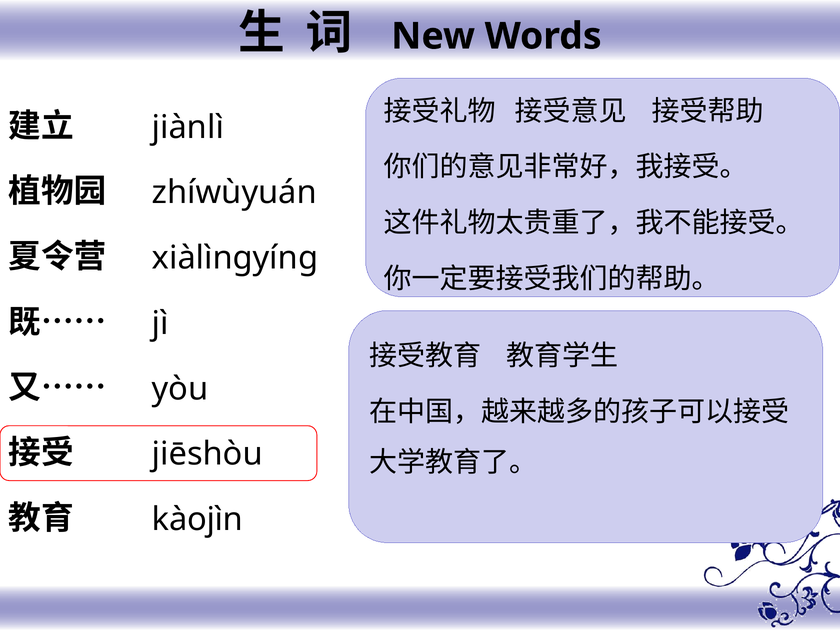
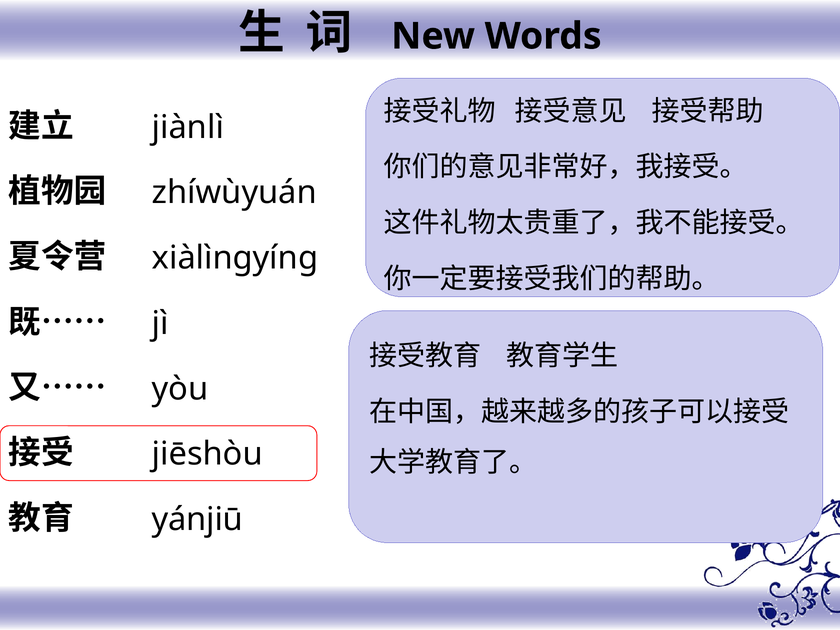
kàojìn: kàojìn -> yánjiū
